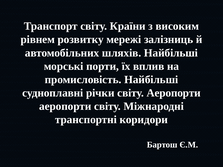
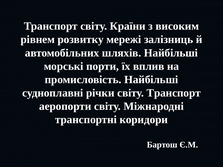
світу Аеропорти: Аеропорти -> Транспорт
